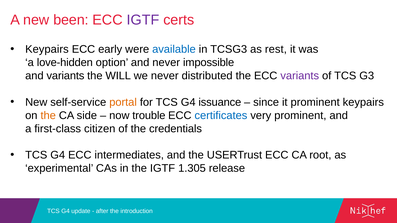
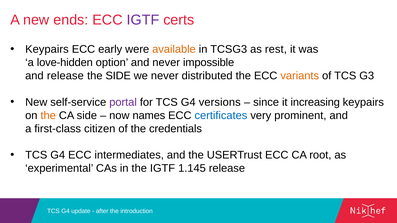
been: been -> ends
available colour: blue -> orange
and variants: variants -> release
the WILL: WILL -> SIDE
variants at (300, 76) colour: purple -> orange
portal colour: orange -> purple
issuance: issuance -> versions
it prominent: prominent -> increasing
trouble: trouble -> names
1.305: 1.305 -> 1.145
